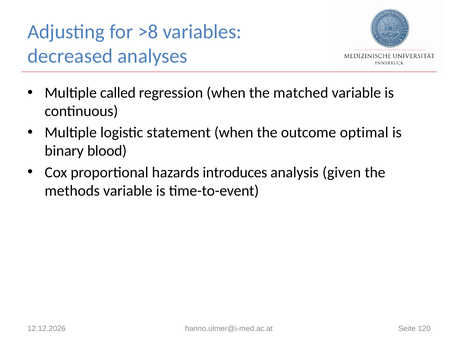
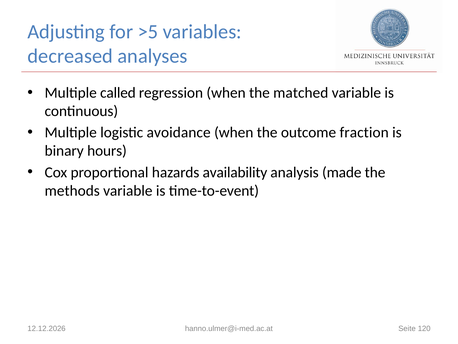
>8: >8 -> >5
statement: statement -> avoidance
optimal: optimal -> fraction
blood: blood -> hours
introduces: introduces -> availability
given: given -> made
